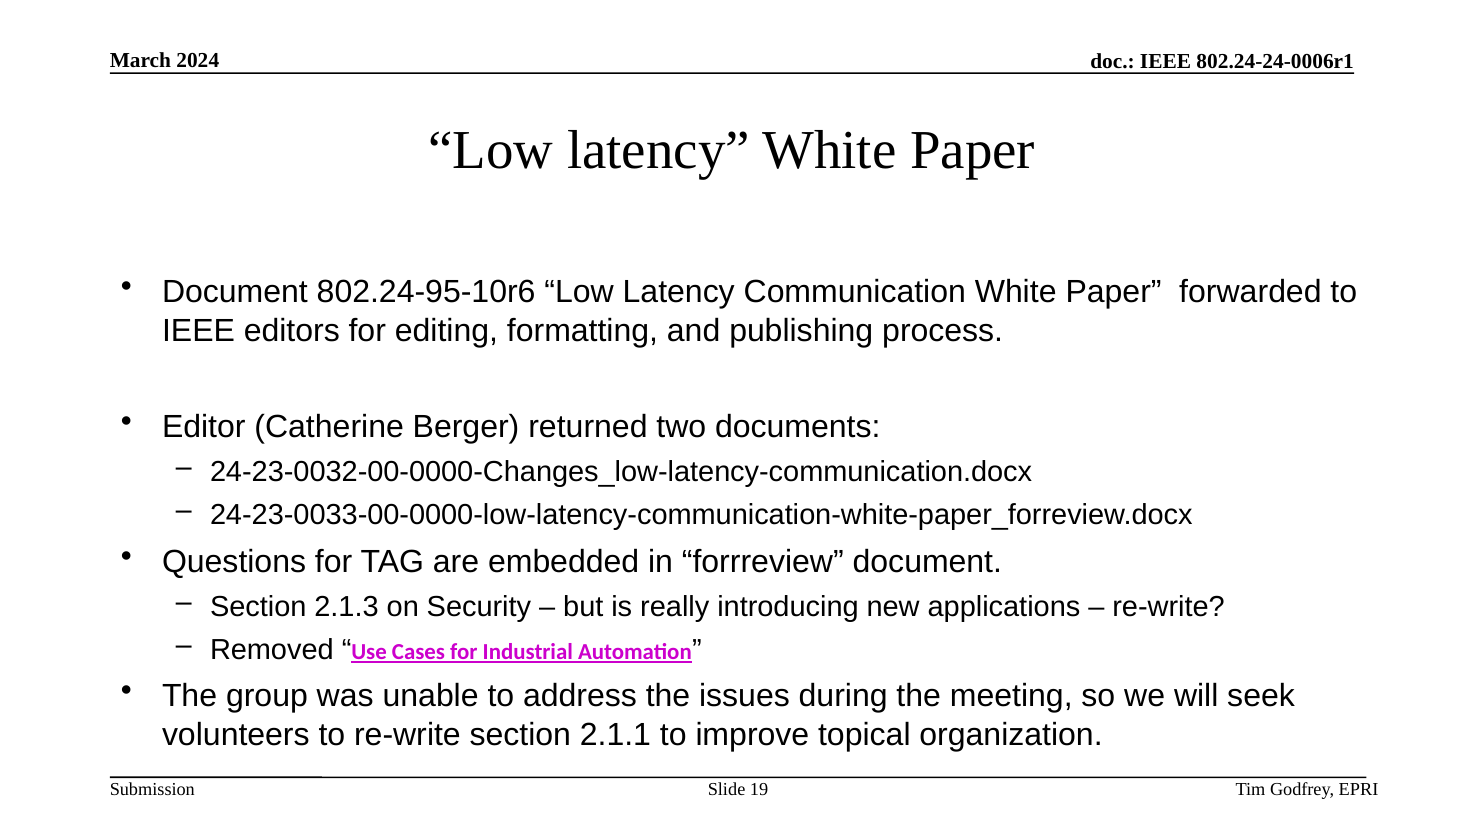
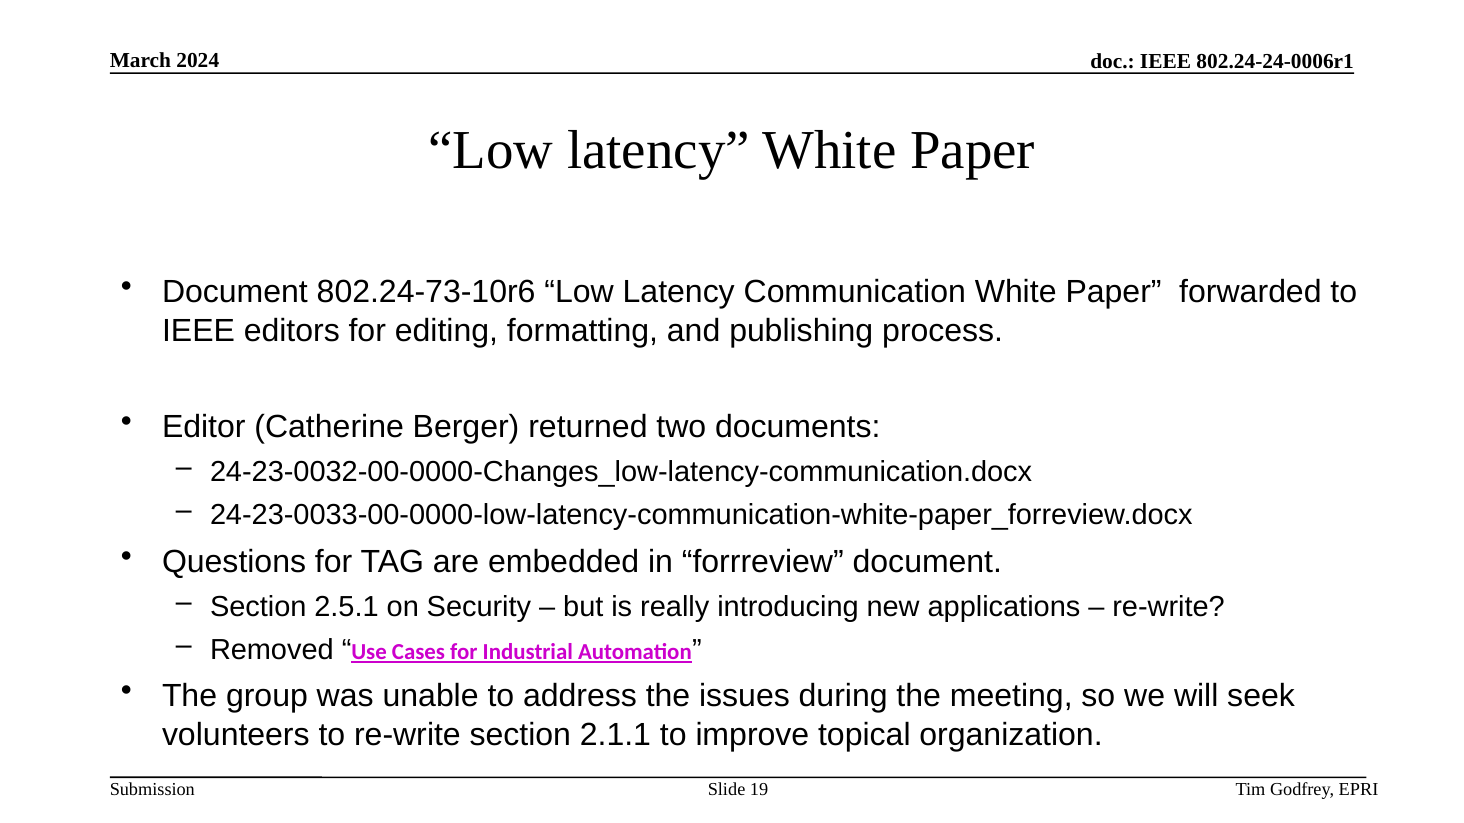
802.24-95-10r6: 802.24-95-10r6 -> 802.24-73-10r6
2.1.3: 2.1.3 -> 2.5.1
